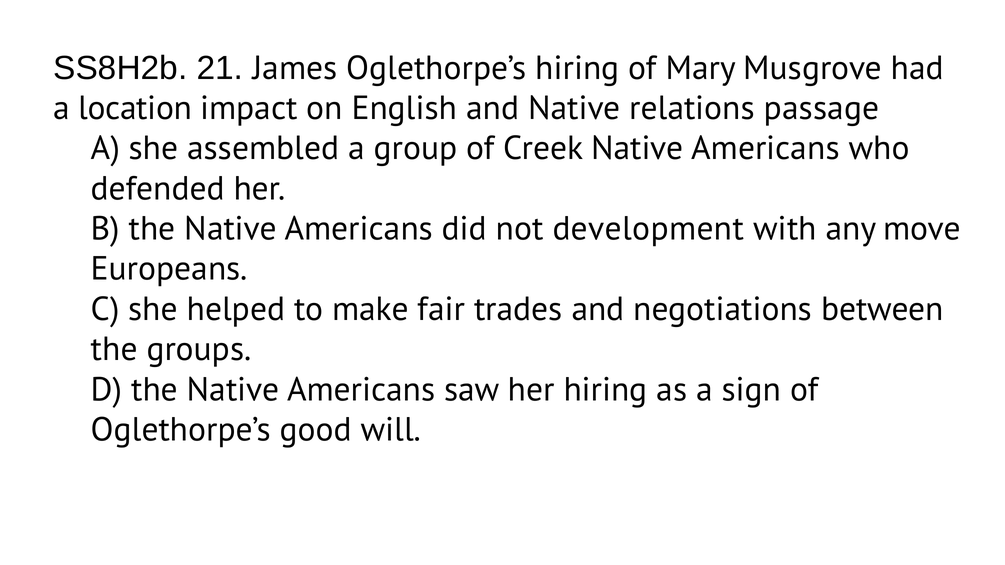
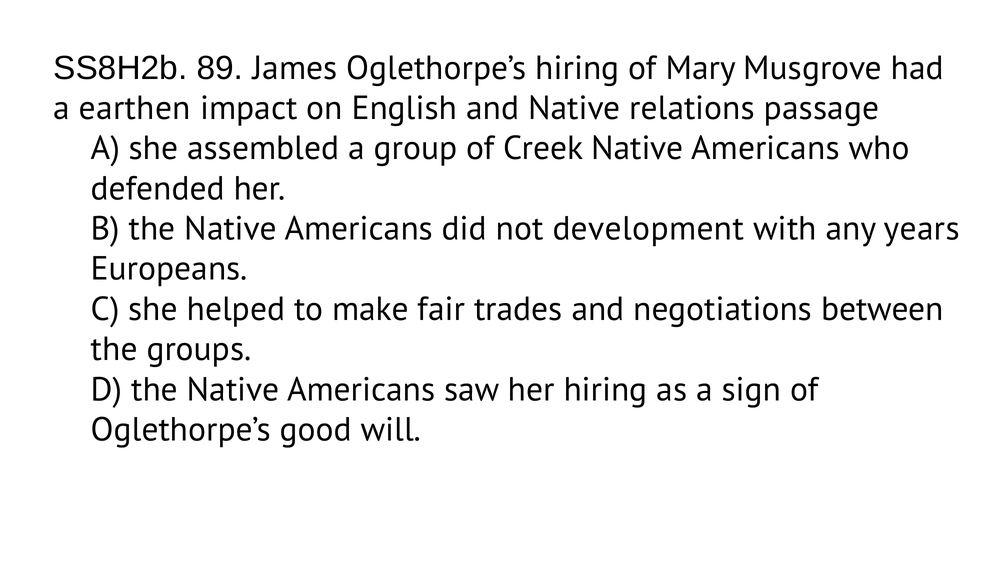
21: 21 -> 89
location: location -> earthen
move: move -> years
